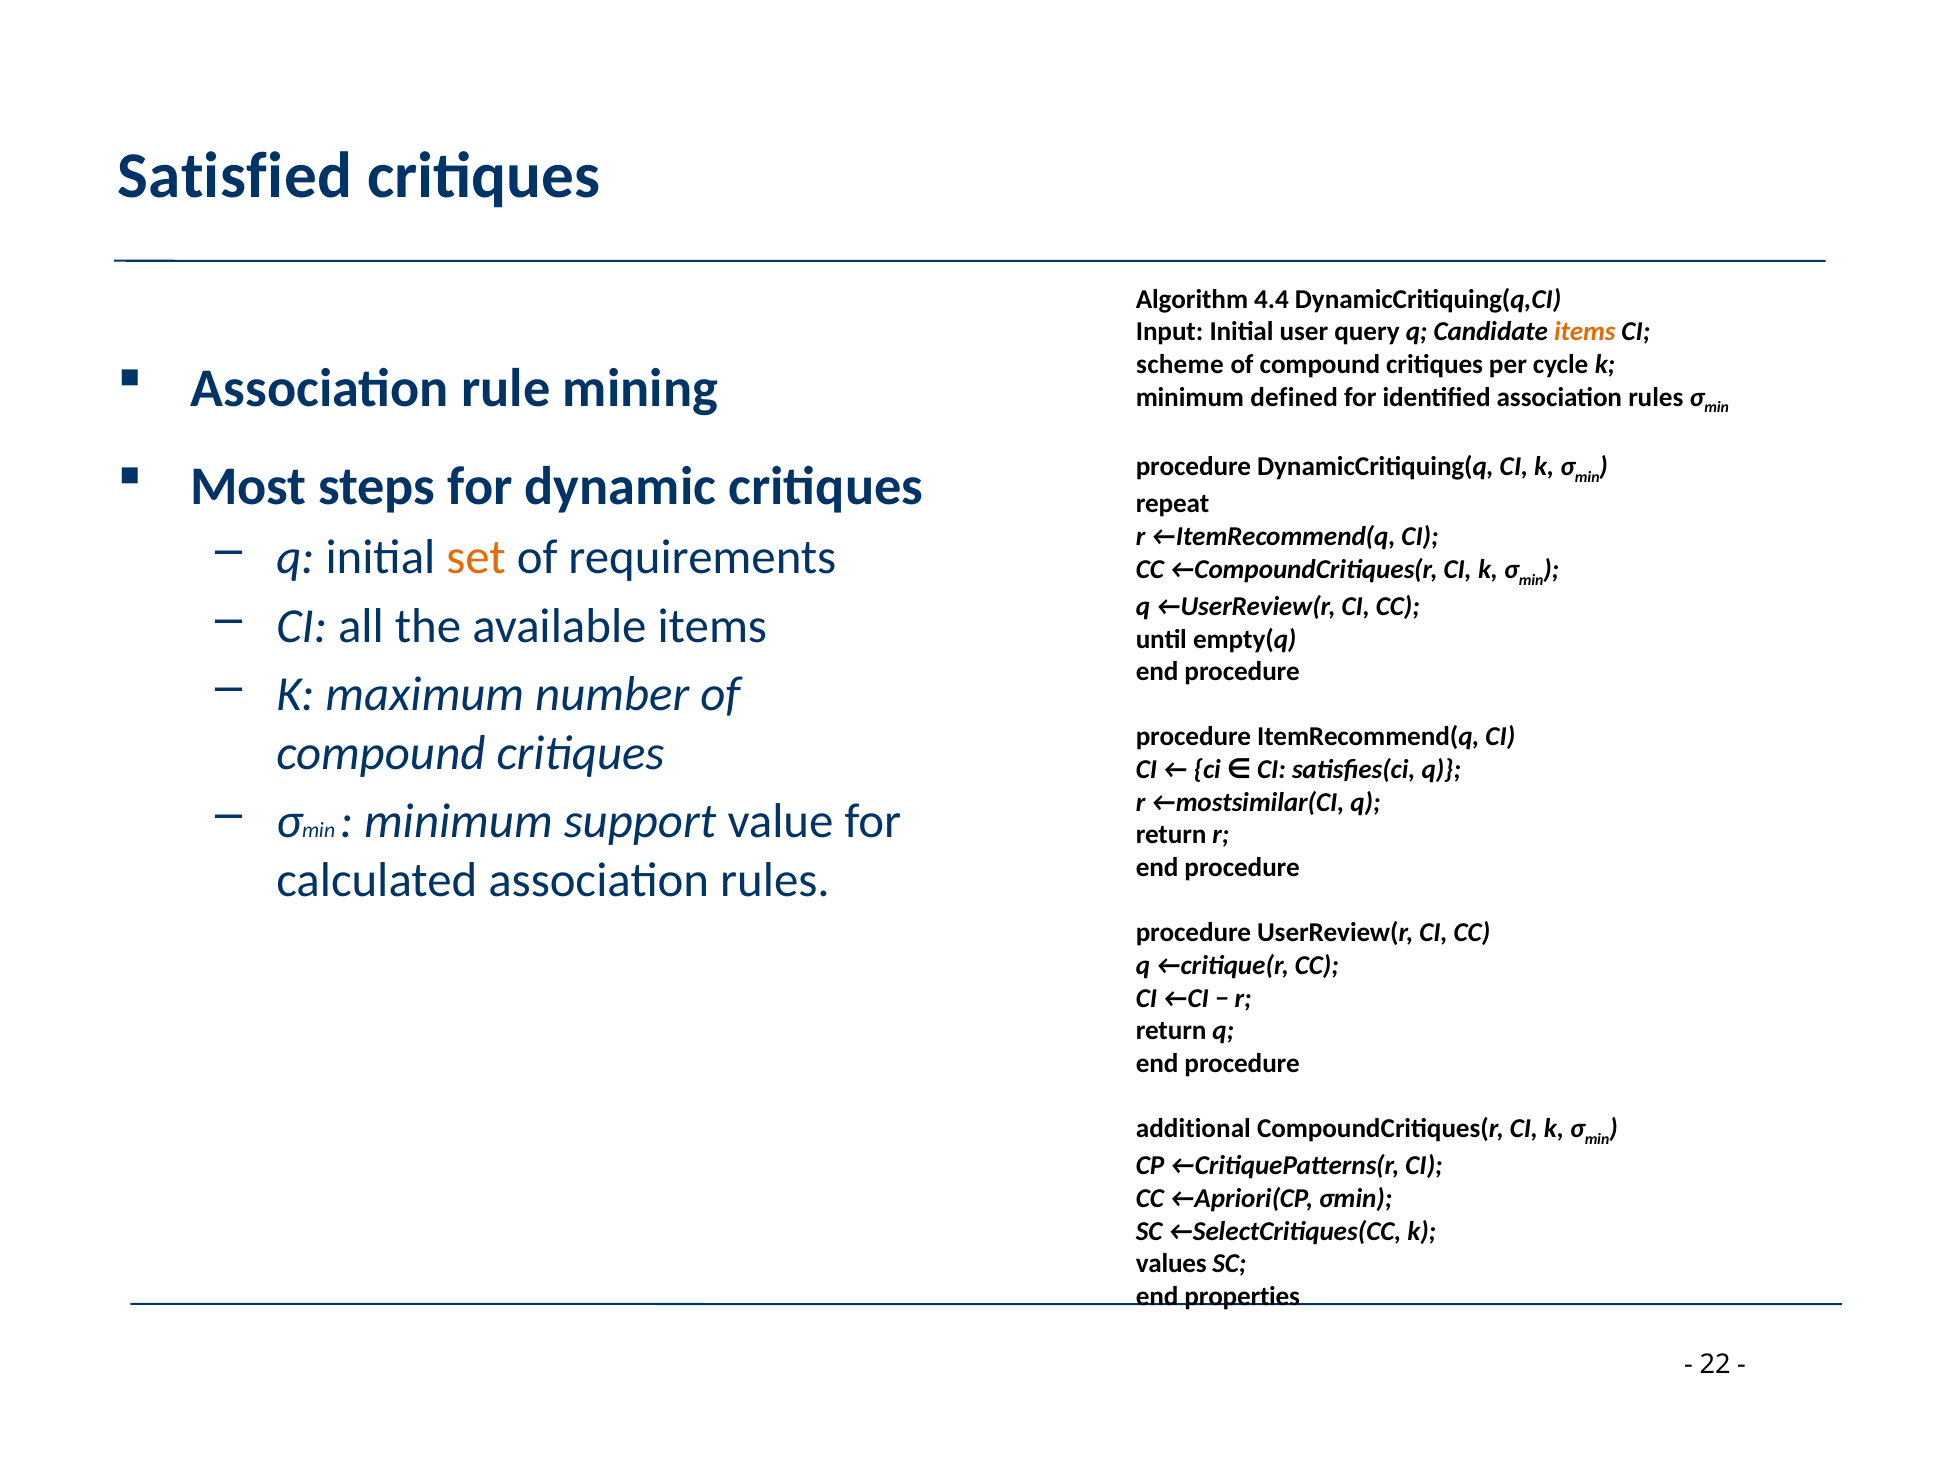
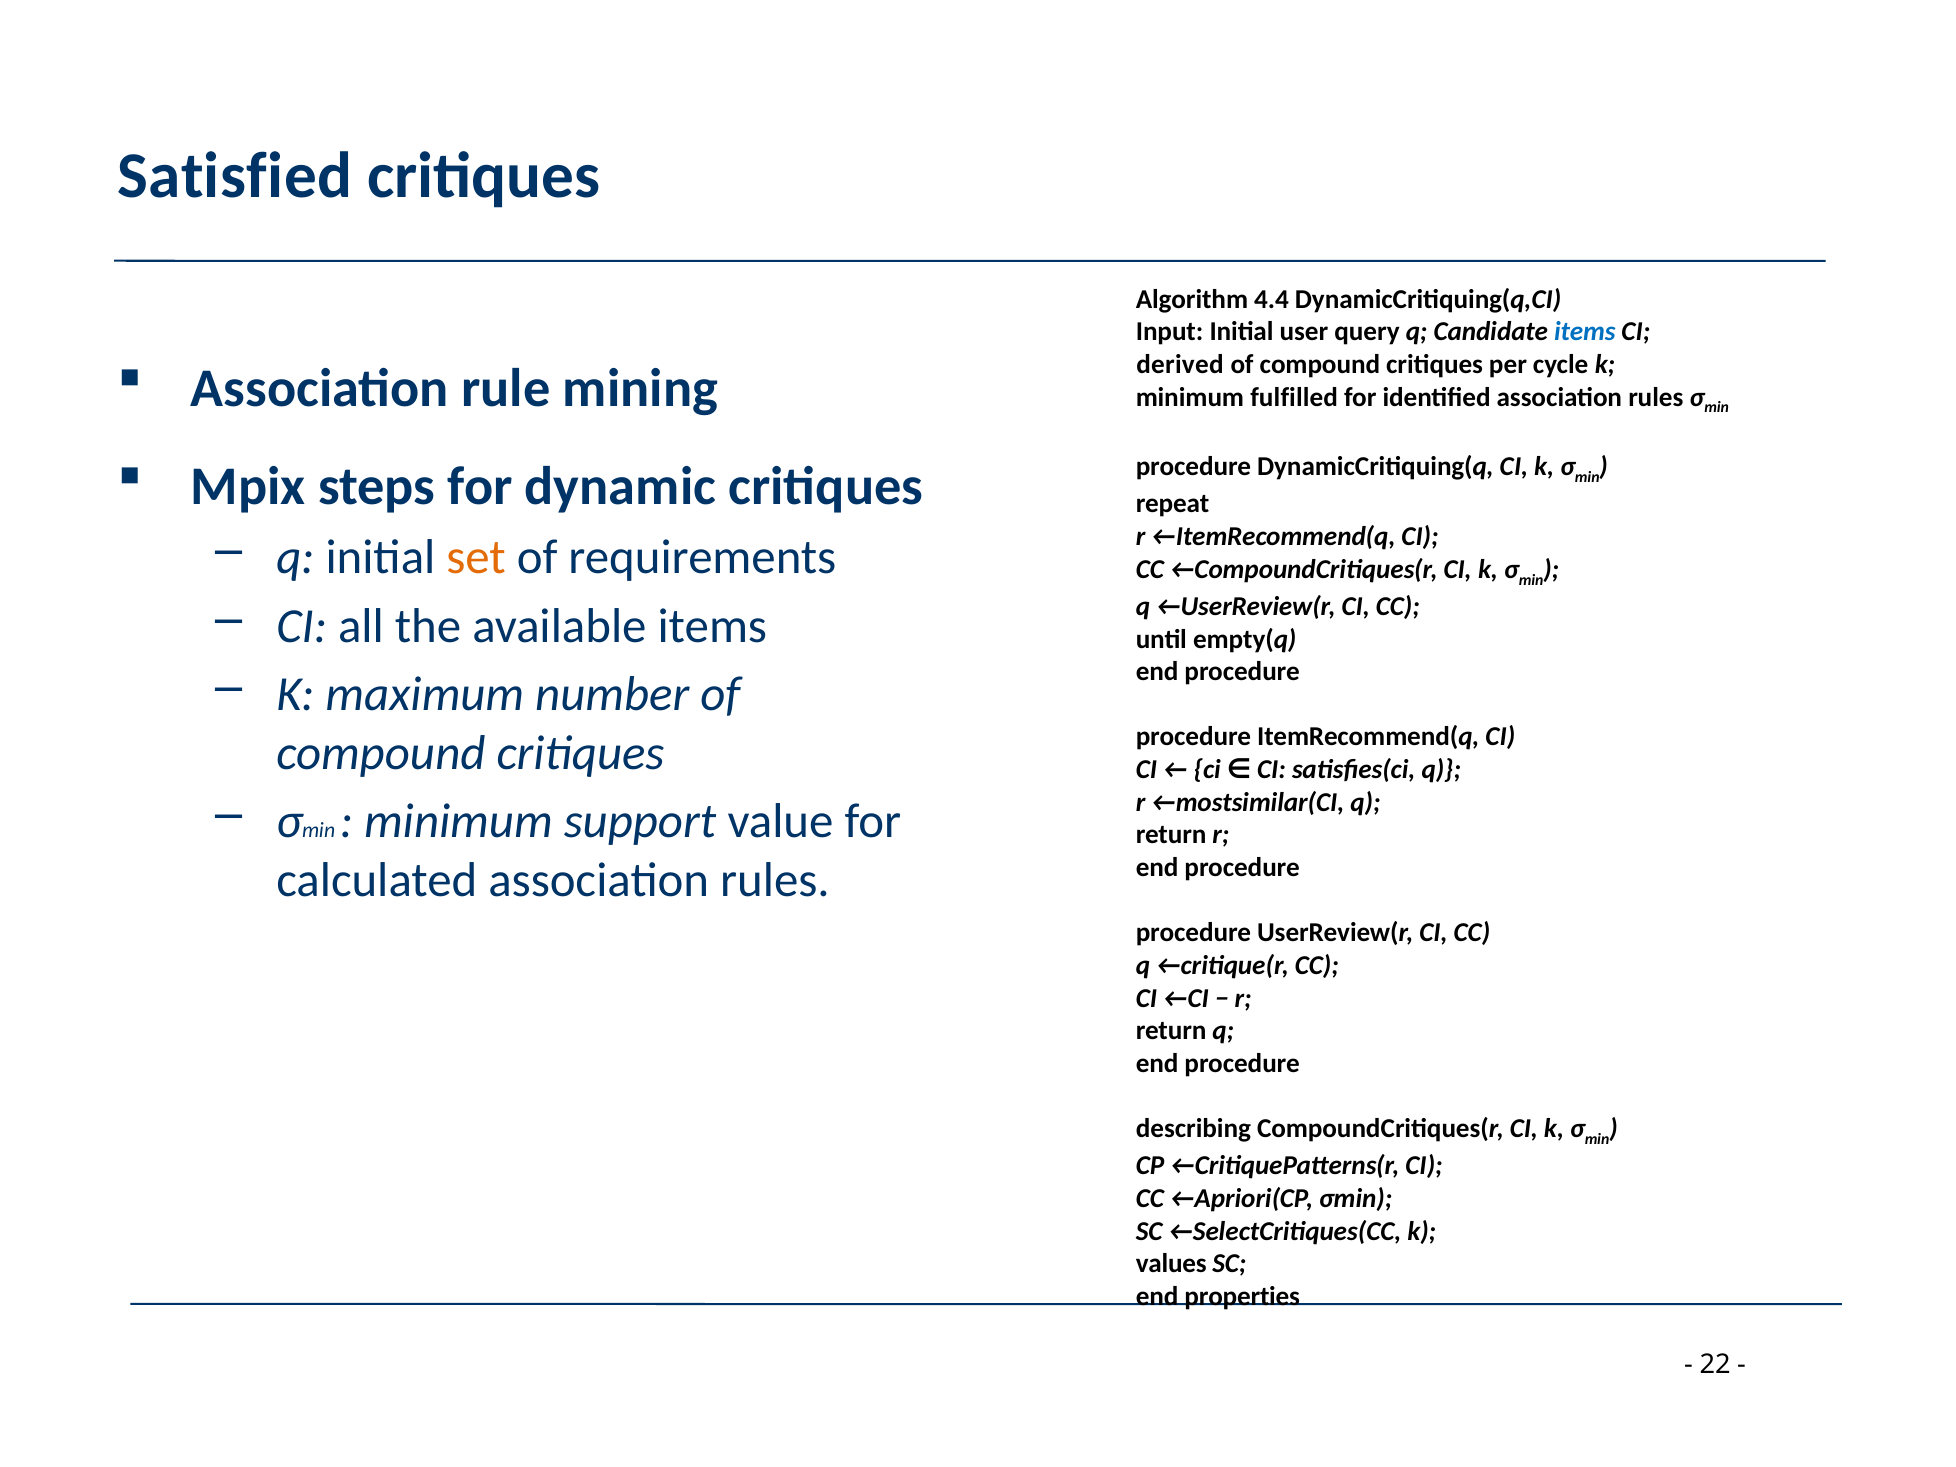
items at (1585, 332) colour: orange -> blue
scheme: scheme -> derived
defined: defined -> fulfilled
Most: Most -> Mpix
additional: additional -> describing
